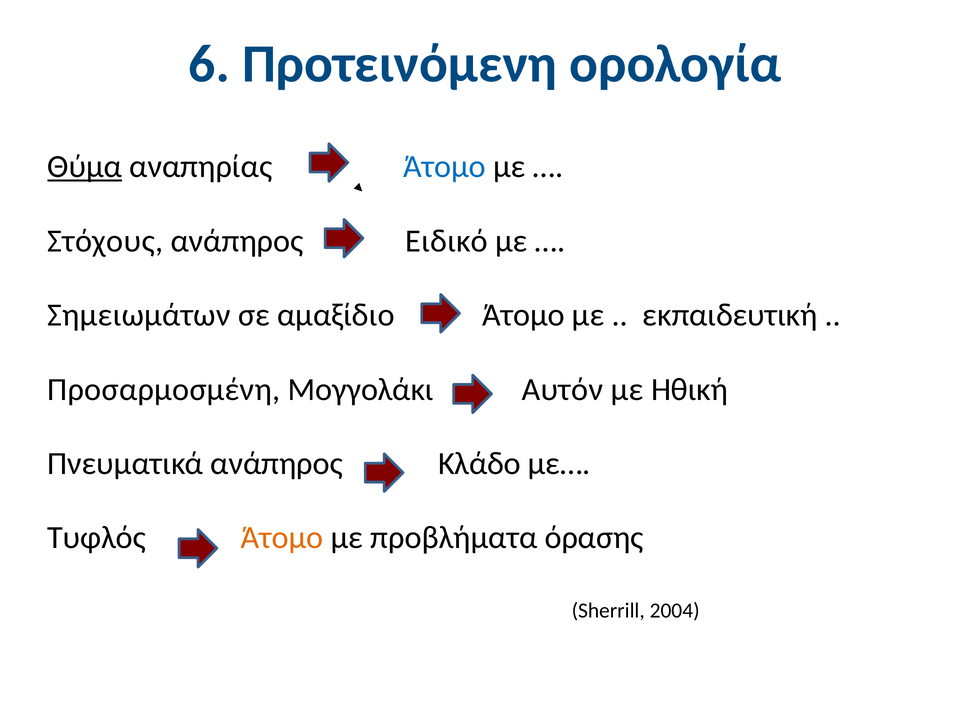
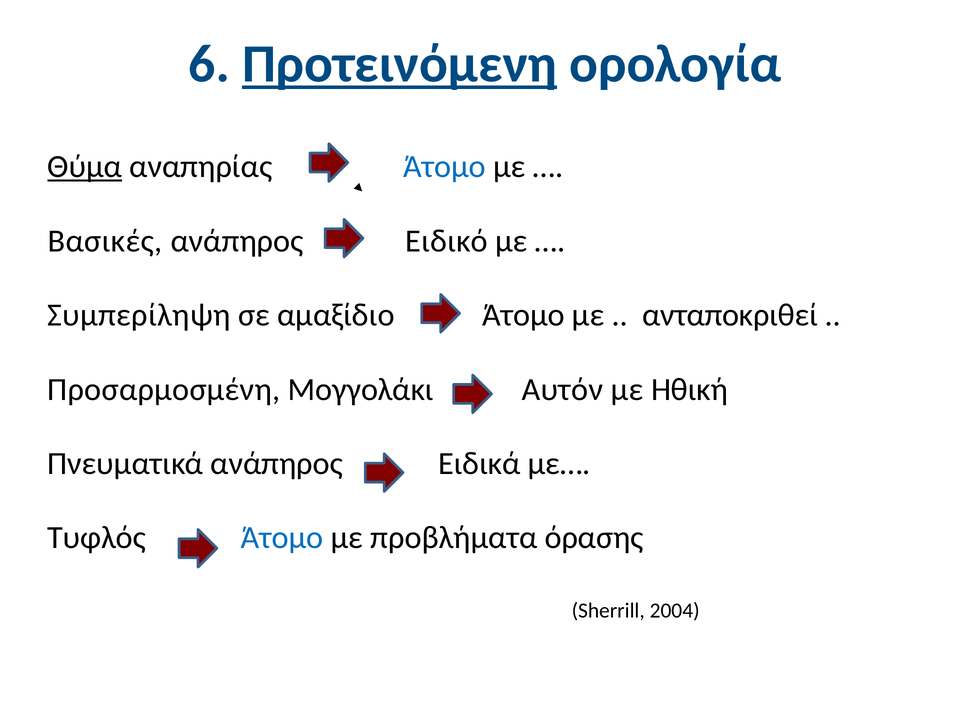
Προτεινόμενη underline: none -> present
Στόχους: Στόχους -> Βασικές
Σημειωμάτων: Σημειωμάτων -> Συμπερίληψη
εκπαιδευτική: εκπαιδευτική -> ανταποκριθεί
Κλάδο: Κλάδο -> Ειδικά
Άτομο at (282, 538) colour: orange -> blue
